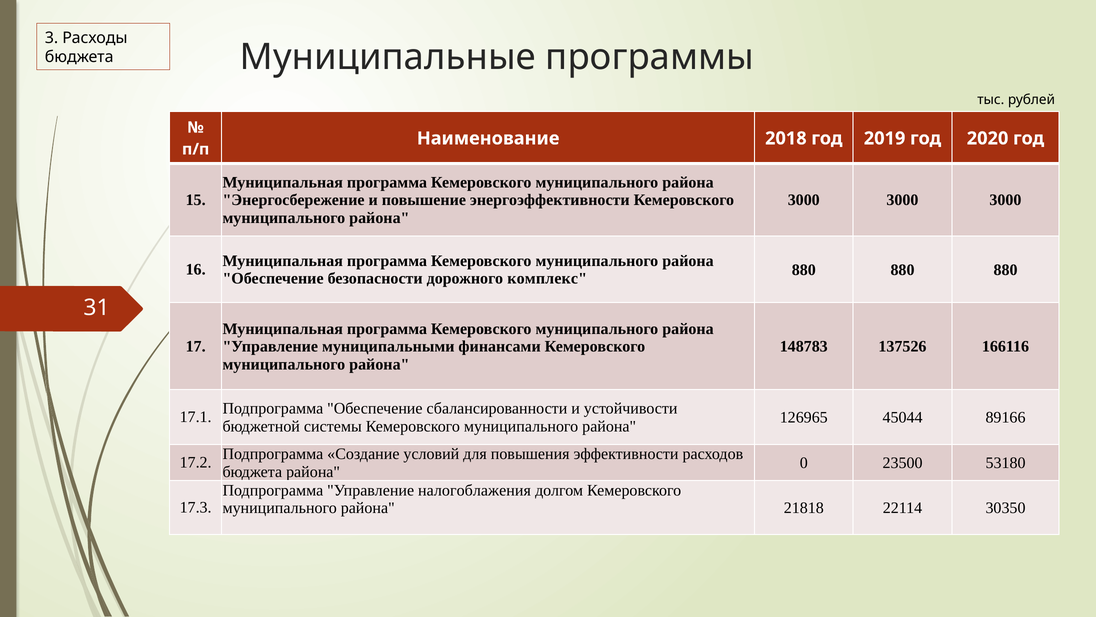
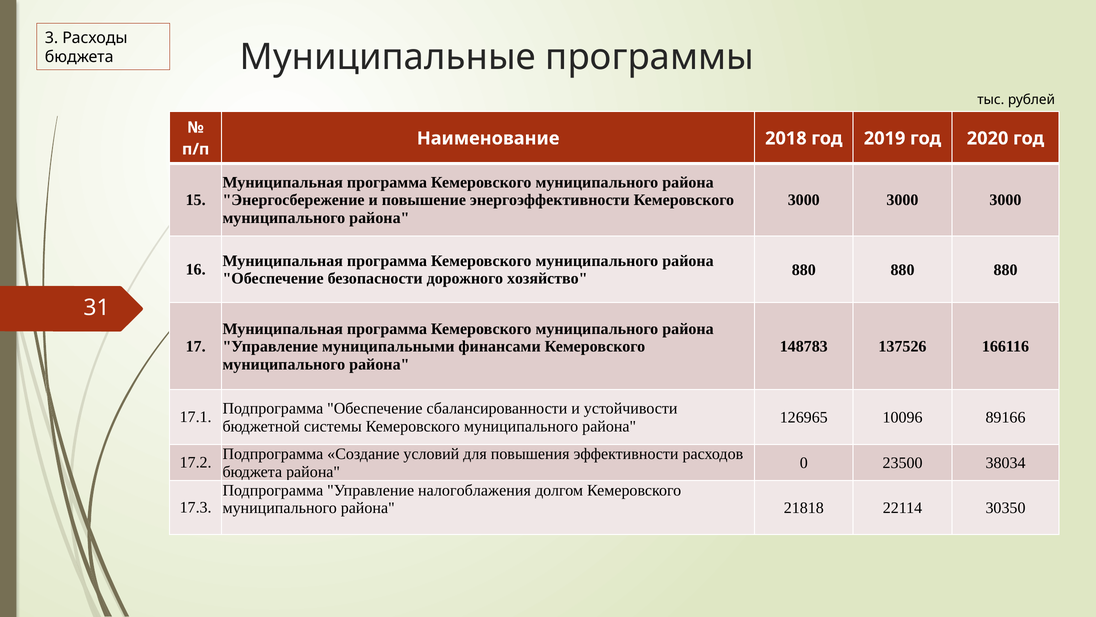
комплекс: комплекс -> хозяйство
45044: 45044 -> 10096
53180: 53180 -> 38034
